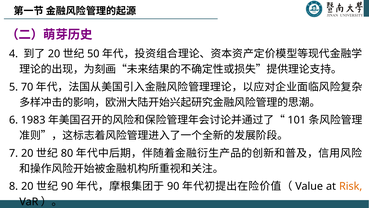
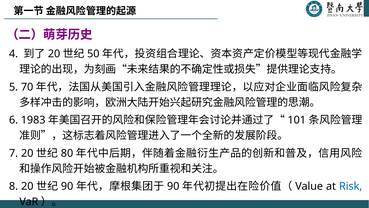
Risk colour: orange -> blue
